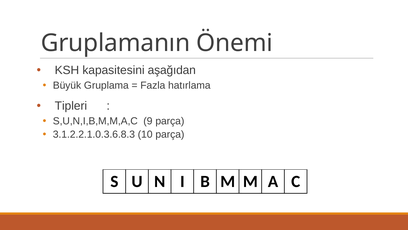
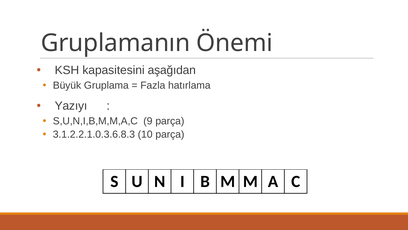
Tipleri: Tipleri -> Yazıyı
